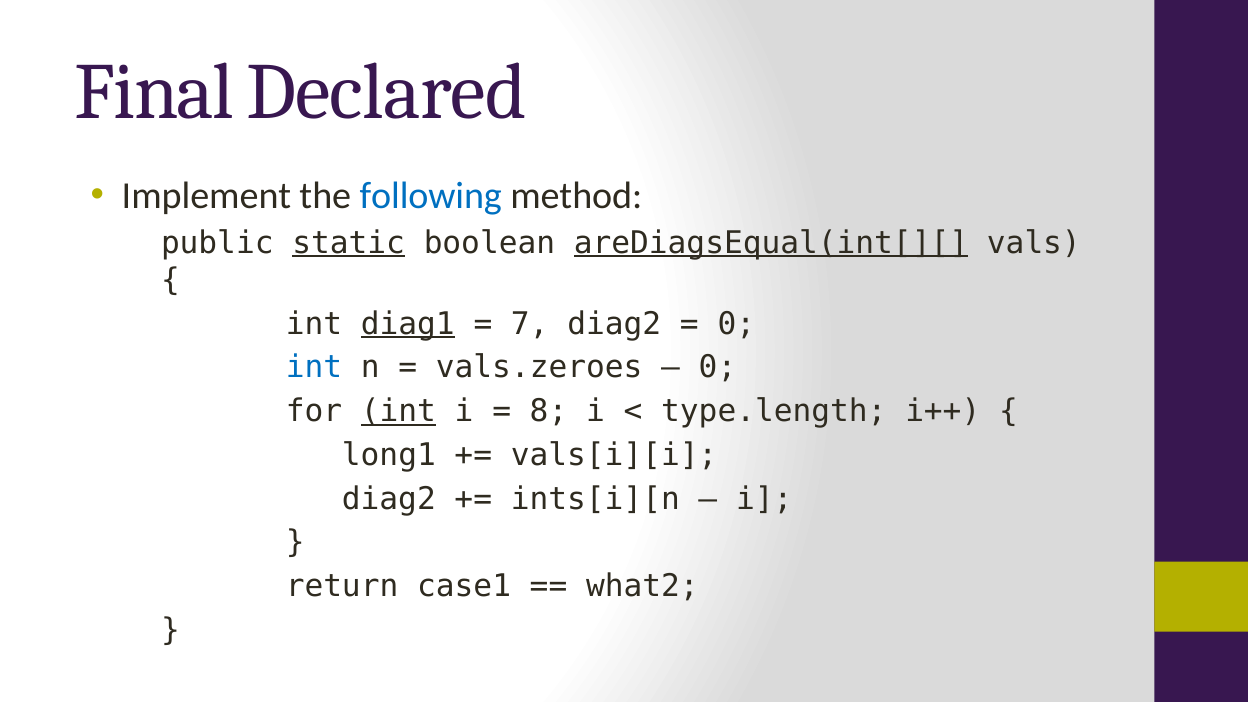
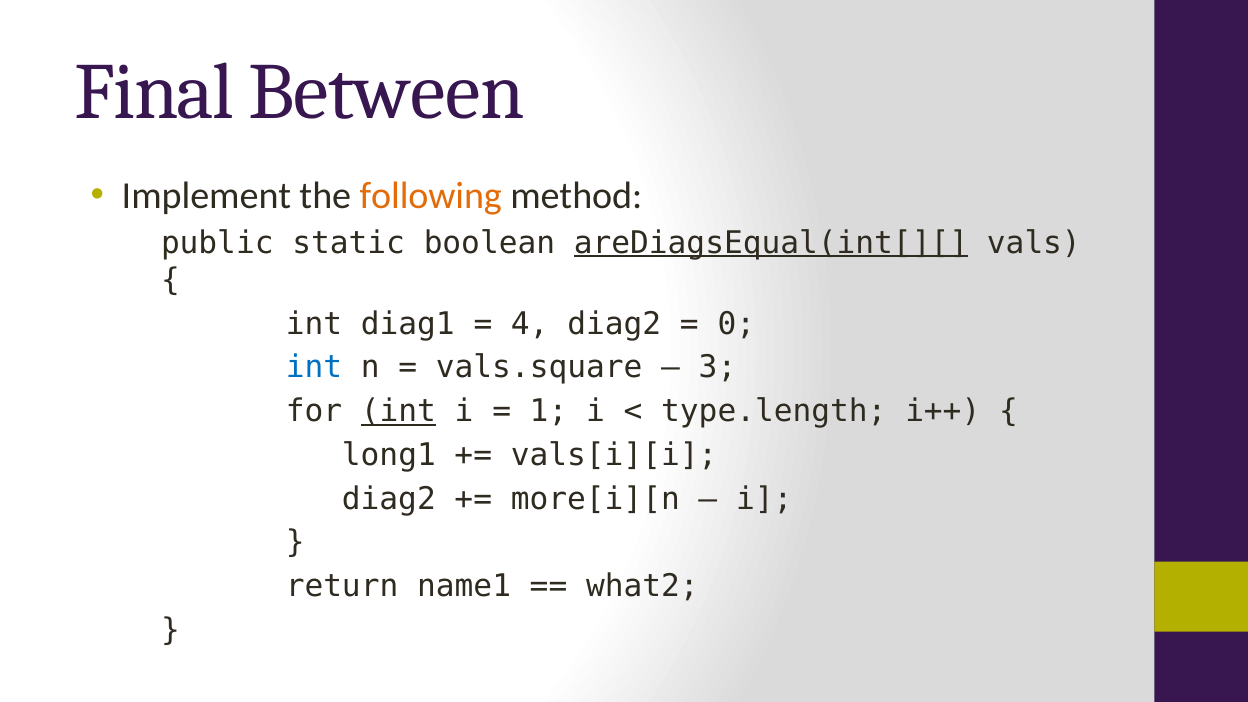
Declared: Declared -> Between
following colour: blue -> orange
static underline: present -> none
diag1 underline: present -> none
7: 7 -> 4
vals.zeroes: vals.zeroes -> vals.square
0 at (717, 368): 0 -> 3
8: 8 -> 1
ints[i][n: ints[i][n -> more[i][n
case1: case1 -> name1
